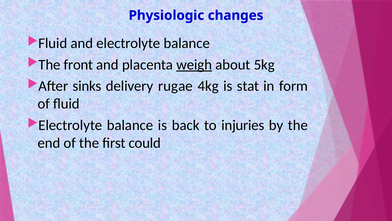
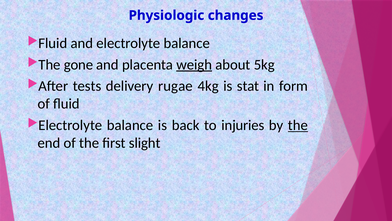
front: front -> gone
sinks: sinks -> tests
the at (298, 125) underline: none -> present
could: could -> slight
